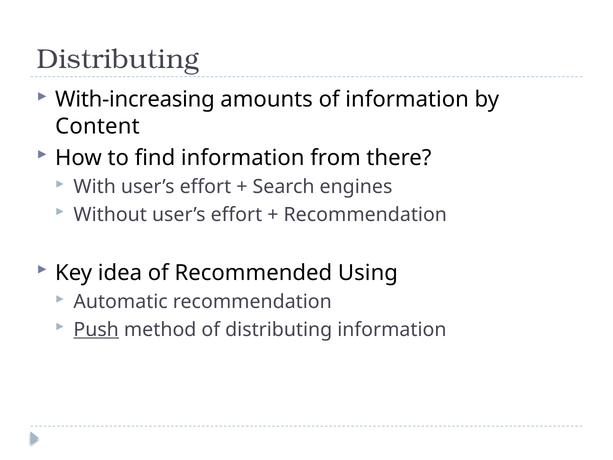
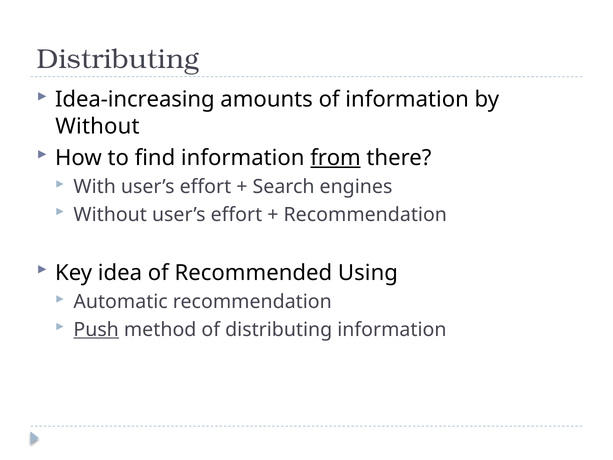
With-increasing: With-increasing -> Idea-increasing
Content at (97, 126): Content -> Without
from underline: none -> present
